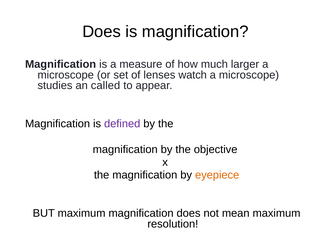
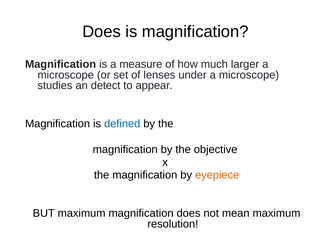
watch: watch -> under
called: called -> detect
defined colour: purple -> blue
